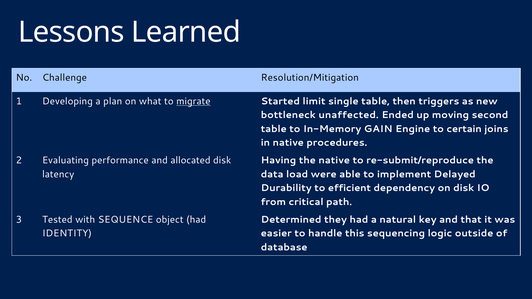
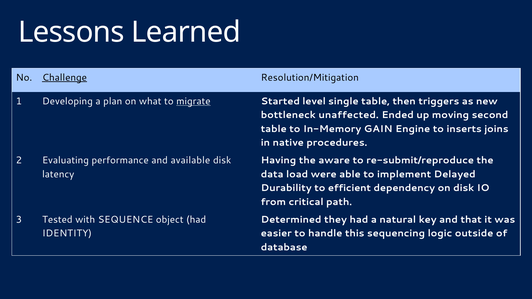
Challenge underline: none -> present
limit: limit -> level
certain: certain -> inserts
allocated: allocated -> available
the native: native -> aware
